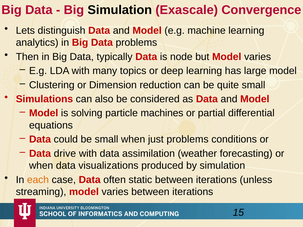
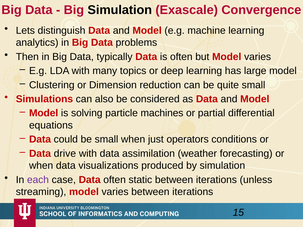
is node: node -> often
just problems: problems -> operators
each colour: orange -> purple
